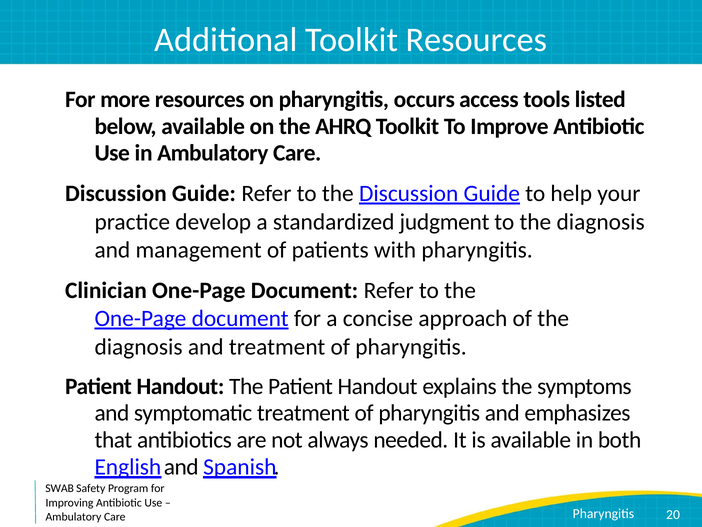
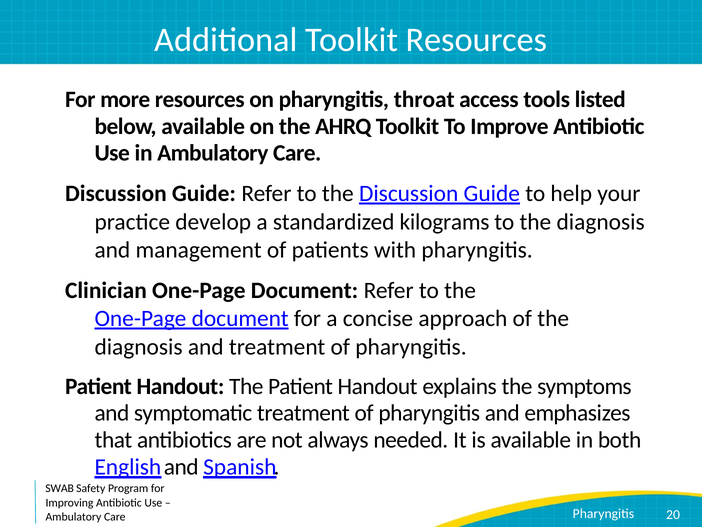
occurs: occurs -> throat
judgment: judgment -> kilograms
